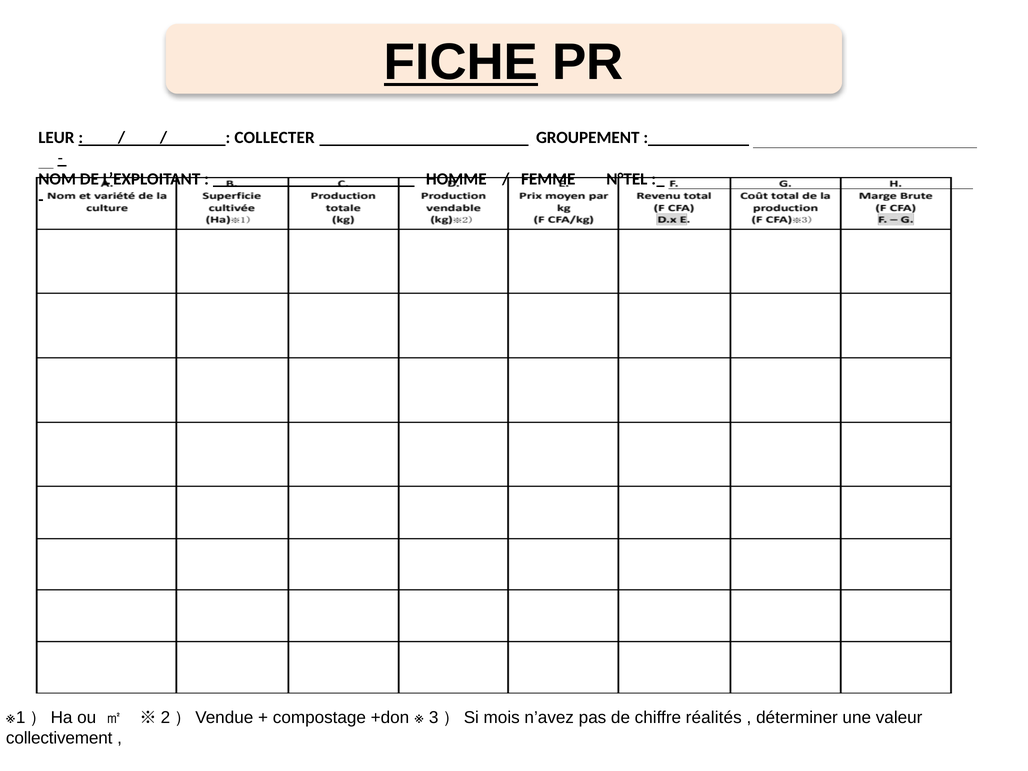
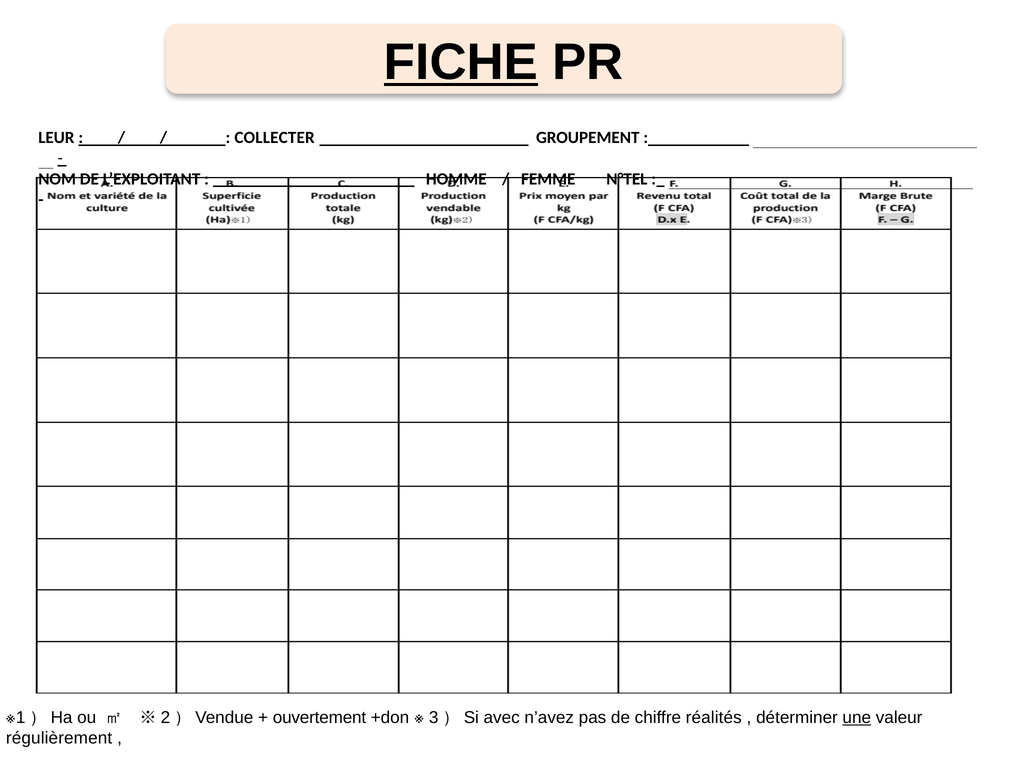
compostage: compostage -> ouvertement
mois: mois -> avec
une underline: none -> present
collectivement: collectivement -> régulièrement
